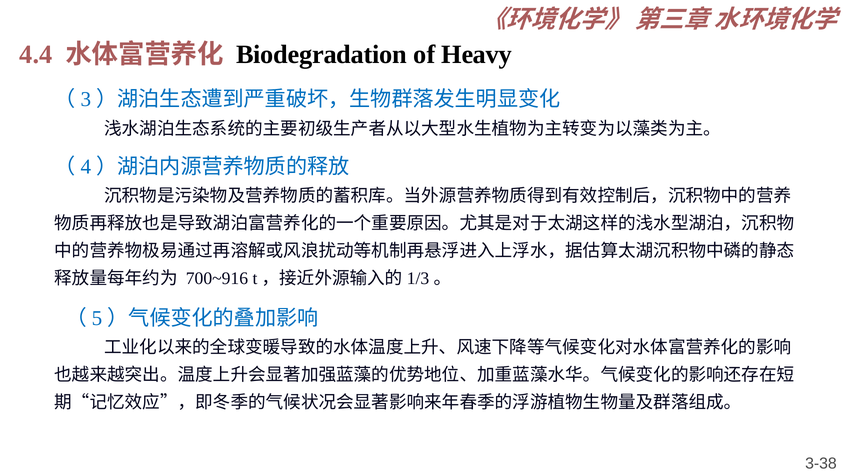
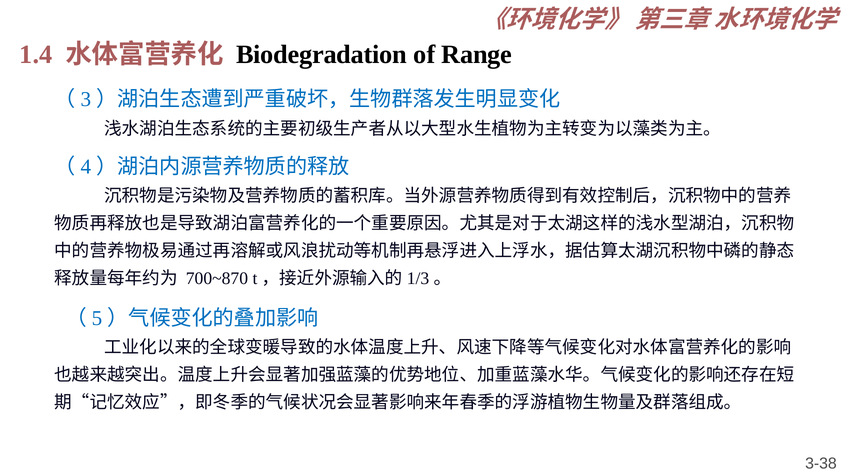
4.4: 4.4 -> 1.4
Heavy: Heavy -> Range
700~916: 700~916 -> 700~870
